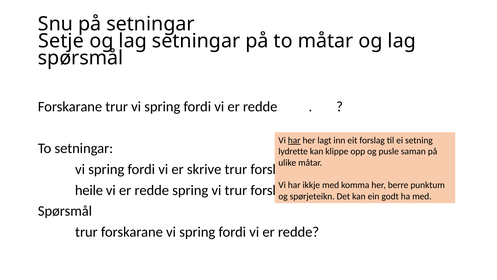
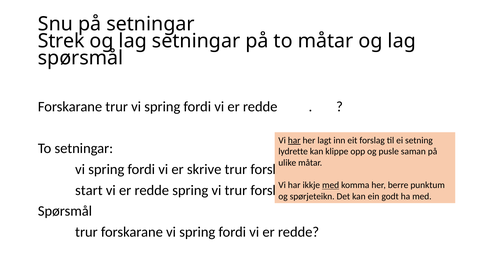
Setje: Setje -> Strek
med at (331, 185) underline: none -> present
heile: heile -> start
